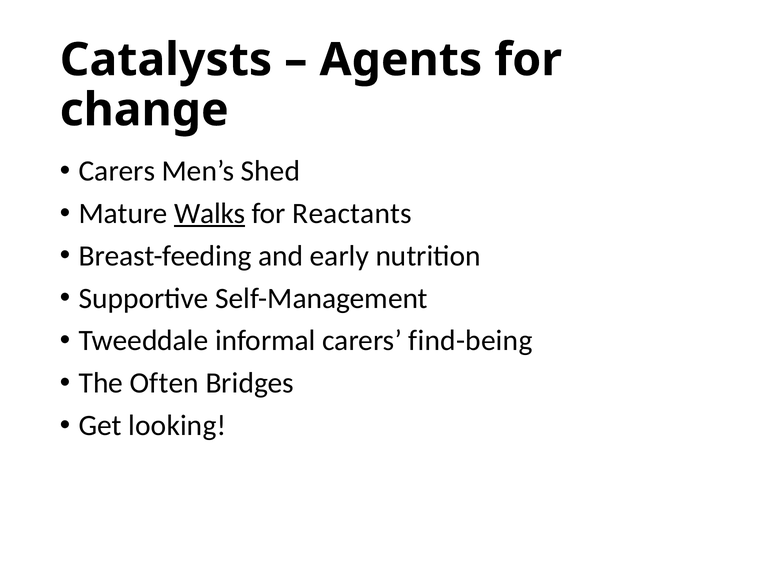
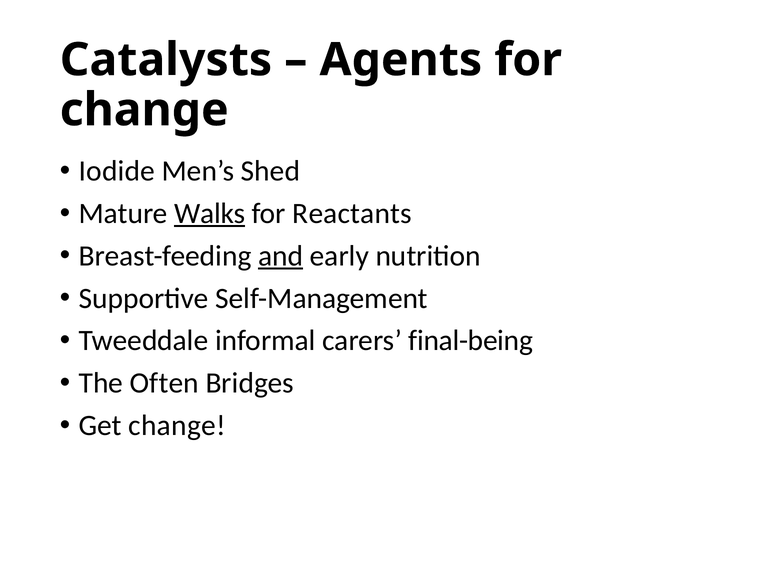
Carers at (117, 171): Carers -> Iodide
and underline: none -> present
find-being: find-being -> final-being
Get looking: looking -> change
